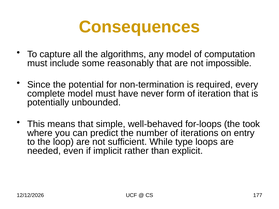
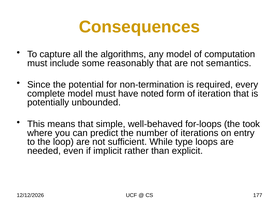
impossible: impossible -> semantics
never: never -> noted
